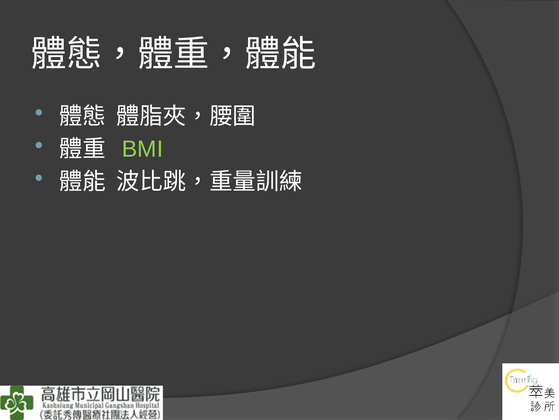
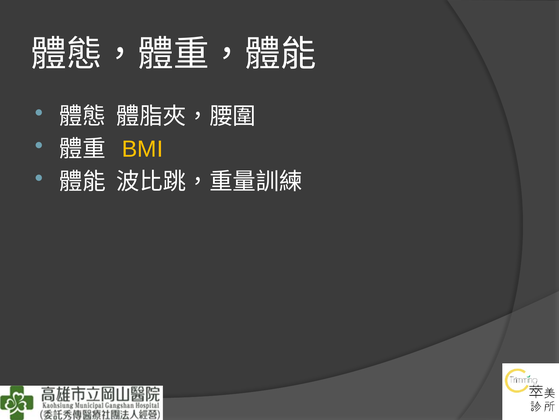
BMI colour: light green -> yellow
